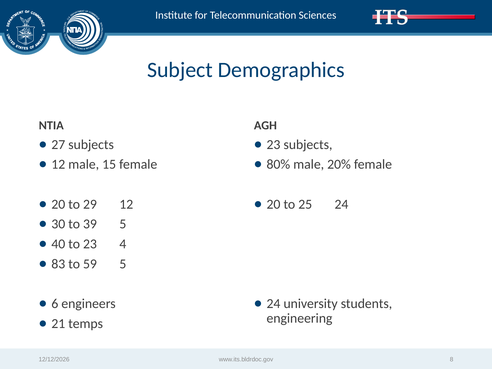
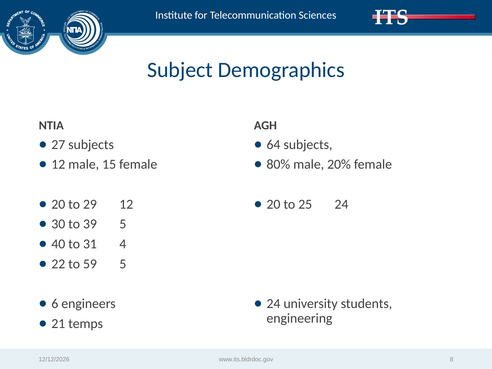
23 at (273, 145): 23 -> 64
to 23: 23 -> 31
83: 83 -> 22
